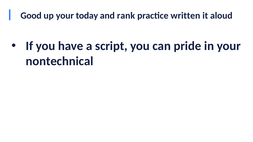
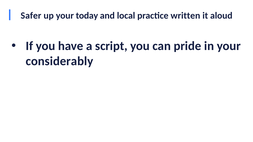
Good: Good -> Safer
rank: rank -> local
nontechnical: nontechnical -> considerably
